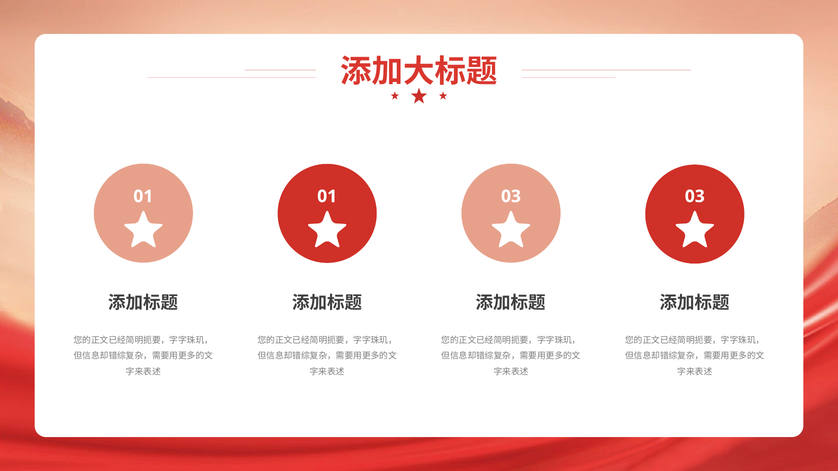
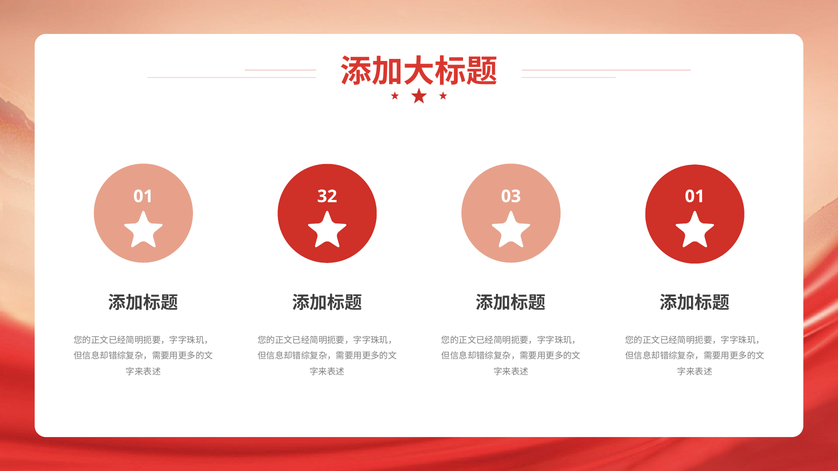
01 01: 01 -> 32
03 03: 03 -> 01
